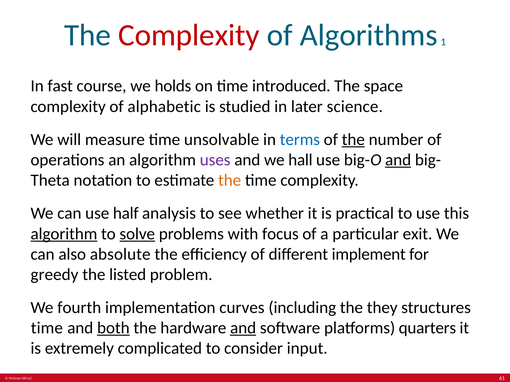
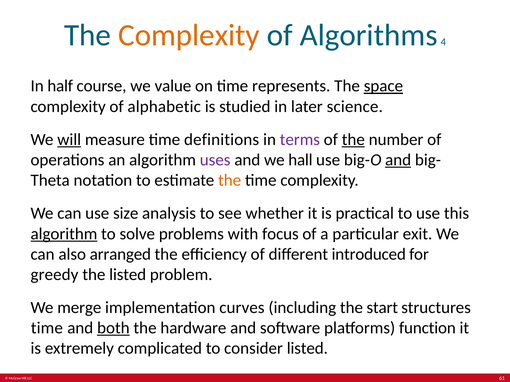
Complexity at (189, 35) colour: red -> orange
1: 1 -> 4
fast: fast -> half
holds: holds -> value
introduced: introduced -> represents
space underline: none -> present
will underline: none -> present
unsolvable: unsolvable -> definitions
terms colour: blue -> purple
half: half -> size
solve underline: present -> none
absolute: absolute -> arranged
implement: implement -> introduced
fourth: fourth -> merge
they: they -> start
and at (243, 328) underline: present -> none
quarters: quarters -> function
consider input: input -> listed
